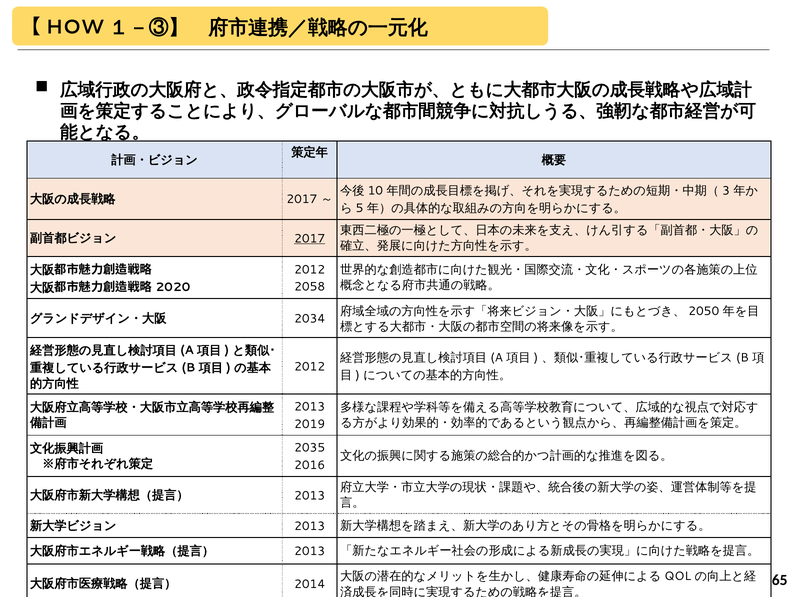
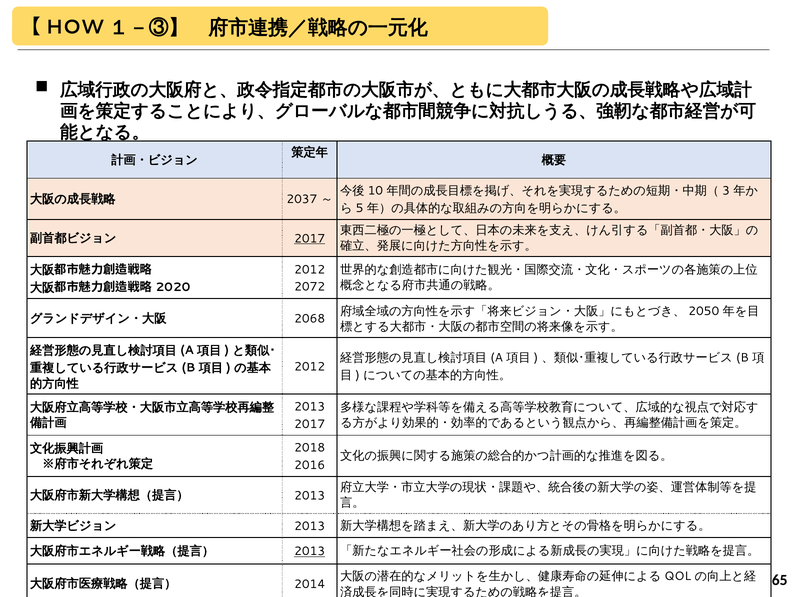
2017 at (302, 199): 2017 -> 2037
2058: 2058 -> 2072
2034: 2034 -> 2068
2019 at (310, 424): 2019 -> 2017
2035: 2035 -> 2018
2013 at (310, 551) underline: none -> present
